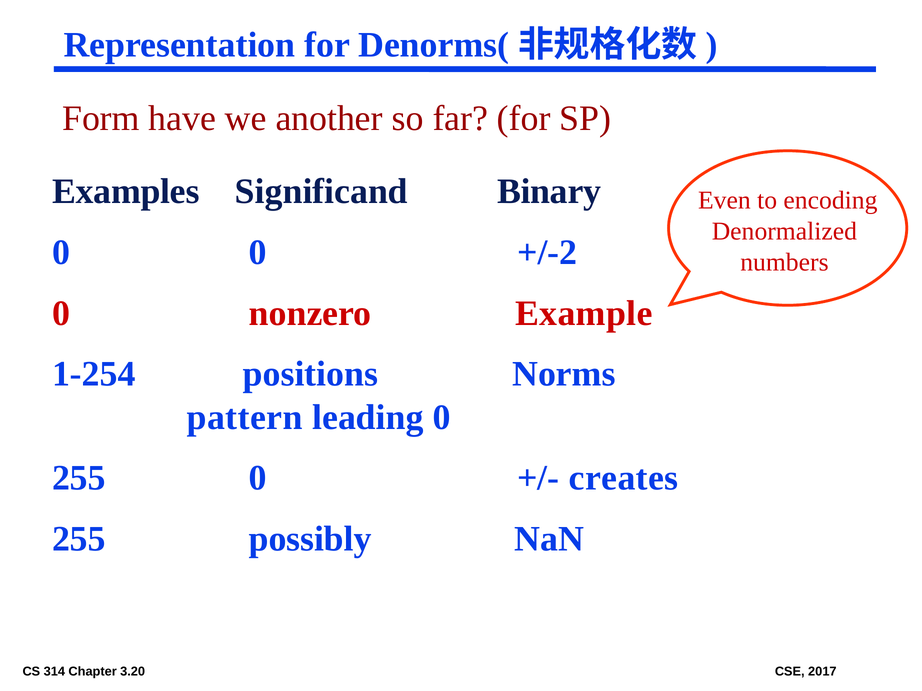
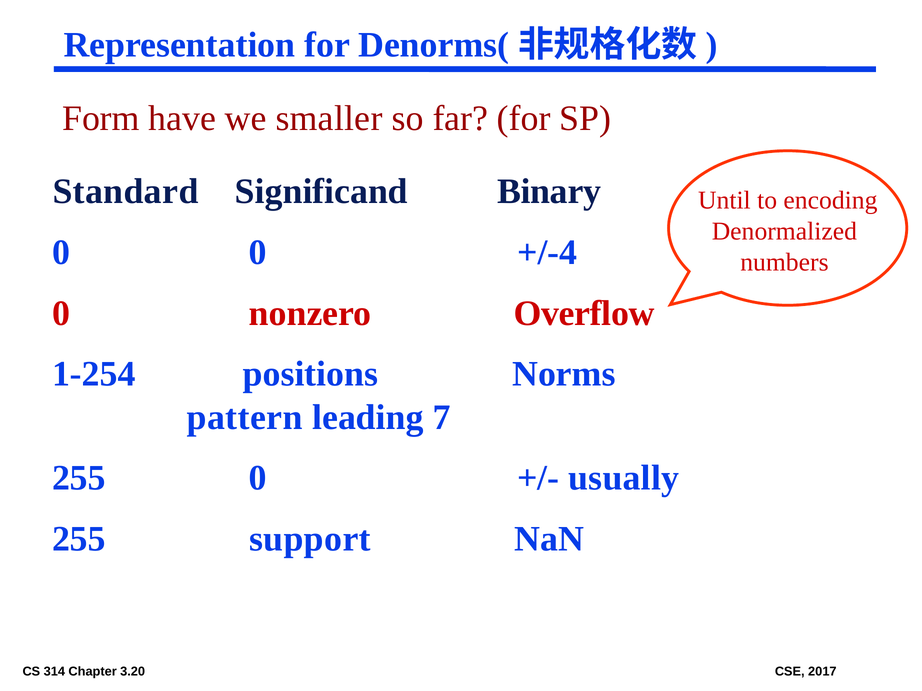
another: another -> smaller
Examples: Examples -> Standard
Even: Even -> Until
+/-2: +/-2 -> +/-4
Example: Example -> Overflow
leading 0: 0 -> 7
creates: creates -> usually
possibly: possibly -> support
